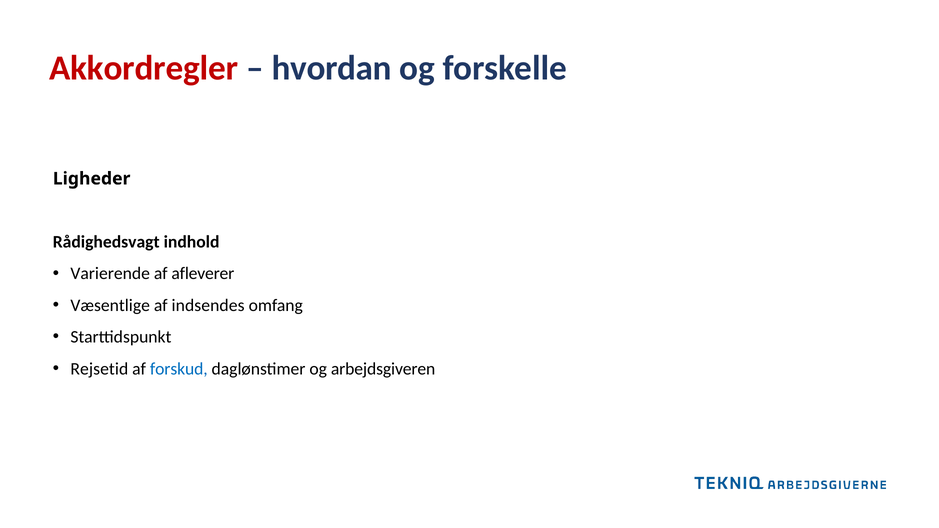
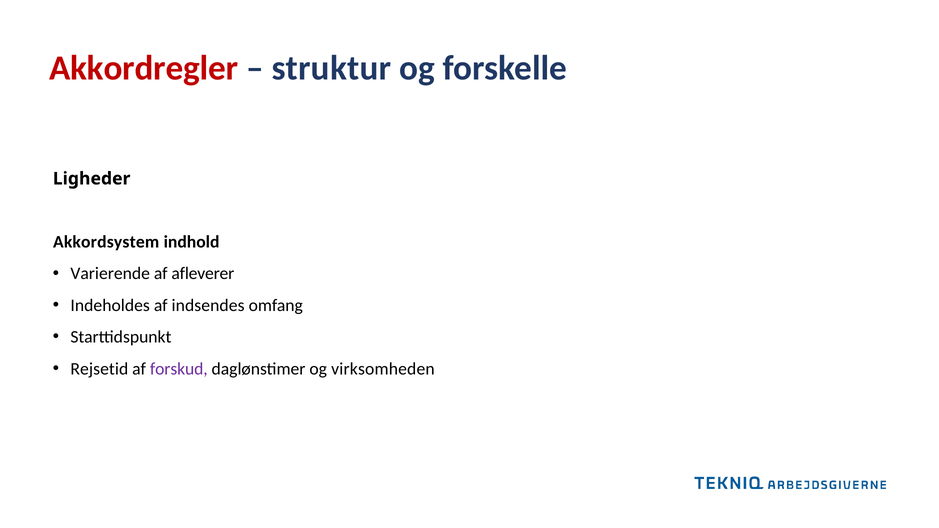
hvordan: hvordan -> struktur
Rådighedsvagt: Rådighedsvagt -> Akkordsystem
Væsentlige: Væsentlige -> Indeholdes
forskud colour: blue -> purple
arbejdsgiveren: arbejdsgiveren -> virksomheden
